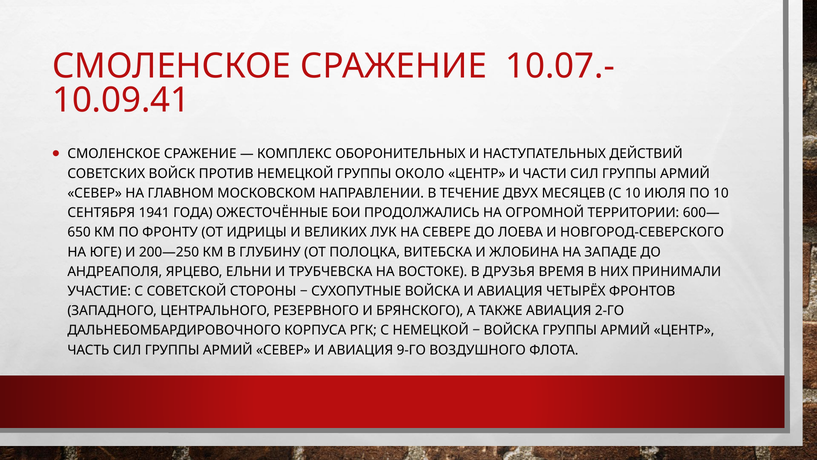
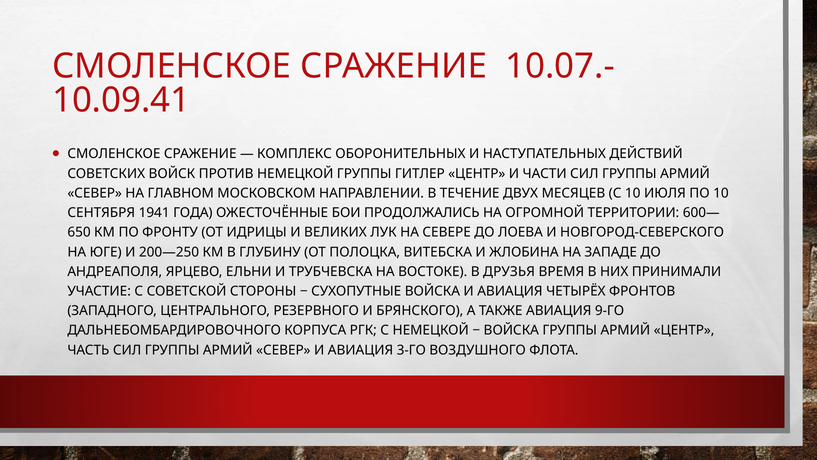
ОКОЛО: ОКОЛО -> ГИТЛЕР
2-ГО: 2-ГО -> 9-ГО
9-ГО: 9-ГО -> 3-ГО
